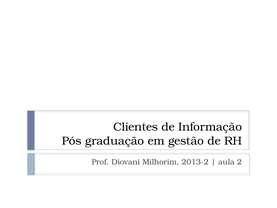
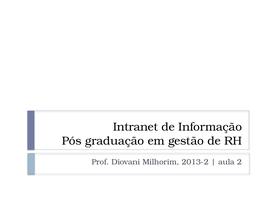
Clientes: Clientes -> Intranet
